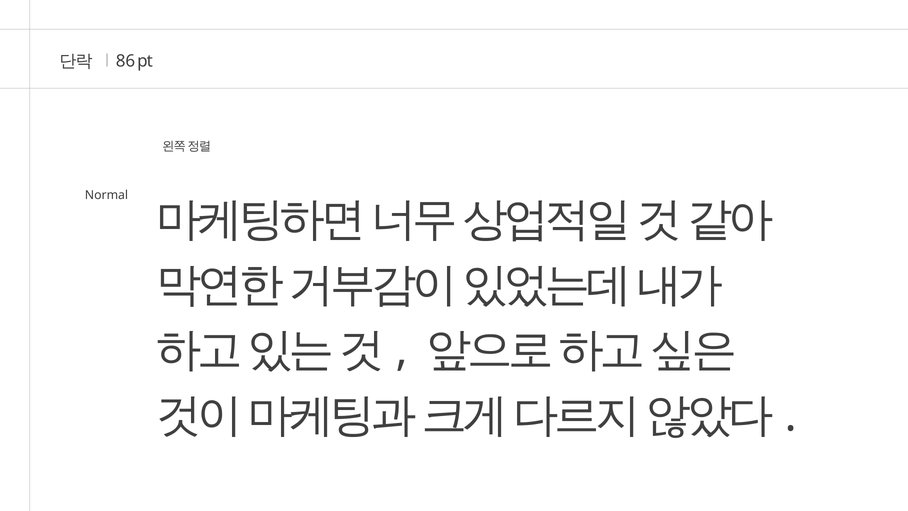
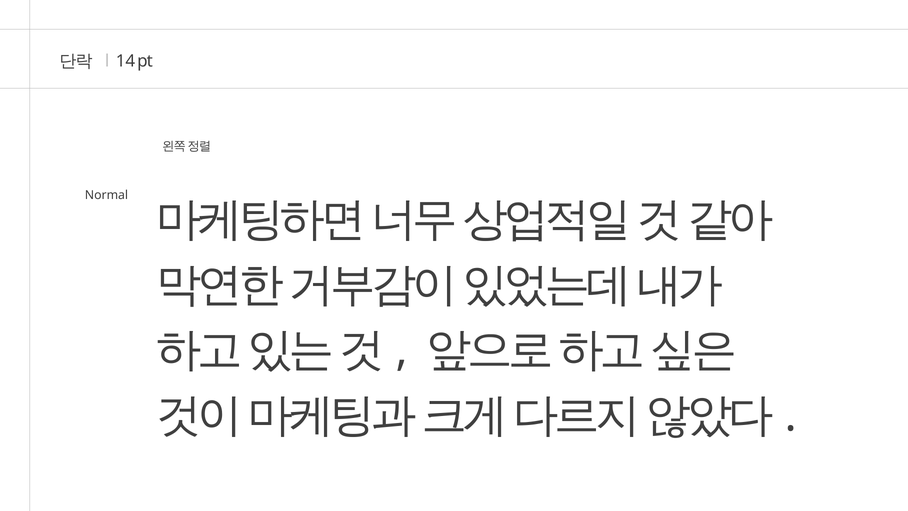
86: 86 -> 14
